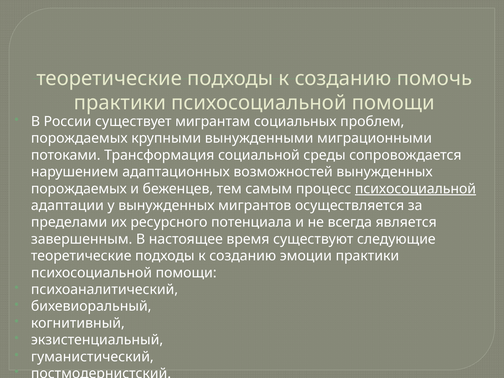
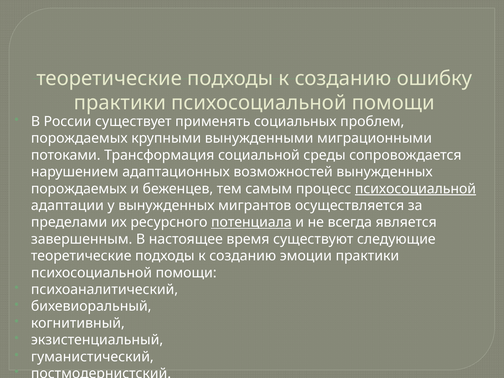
помочь: помочь -> ошибку
мигрантам: мигрантам -> применять
потенциала underline: none -> present
